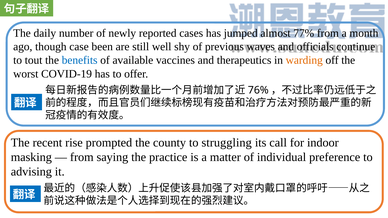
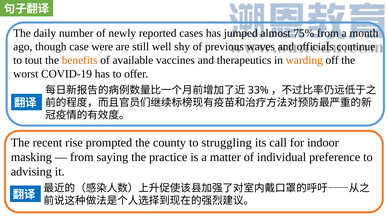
77%: 77% -> 75%
been: been -> were
benefits colour: blue -> orange
76%: 76% -> 33%
